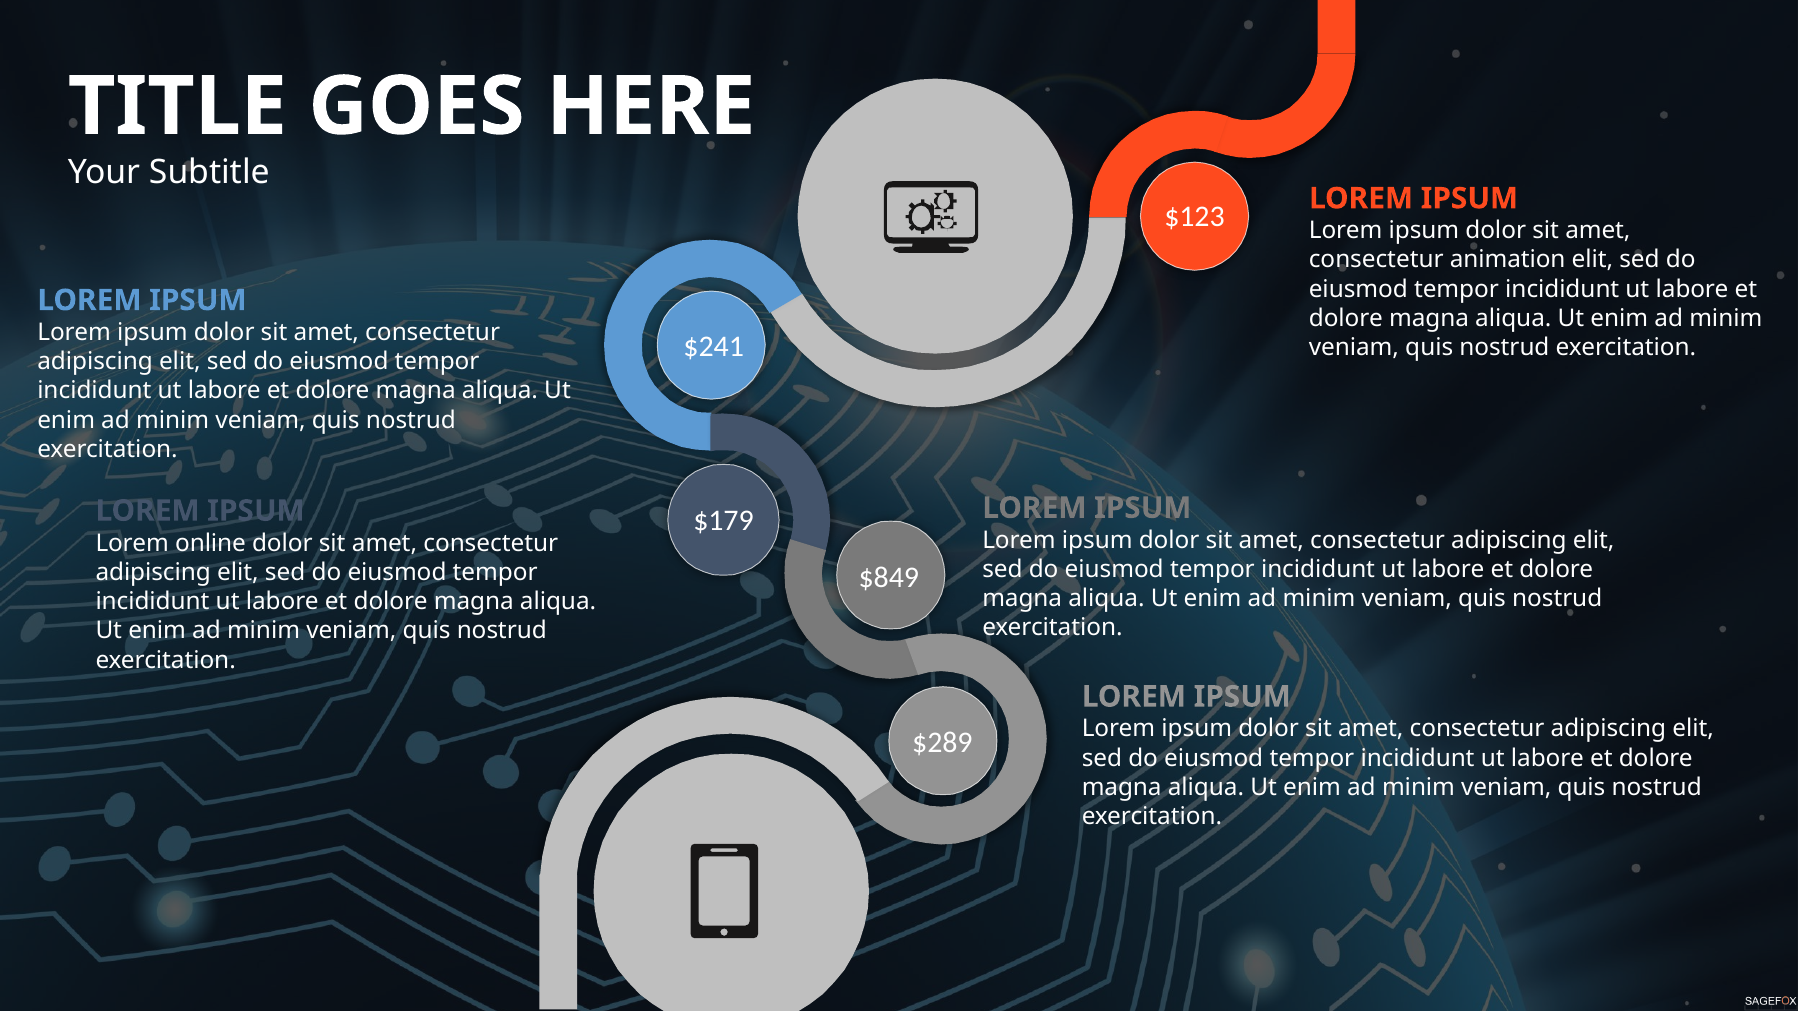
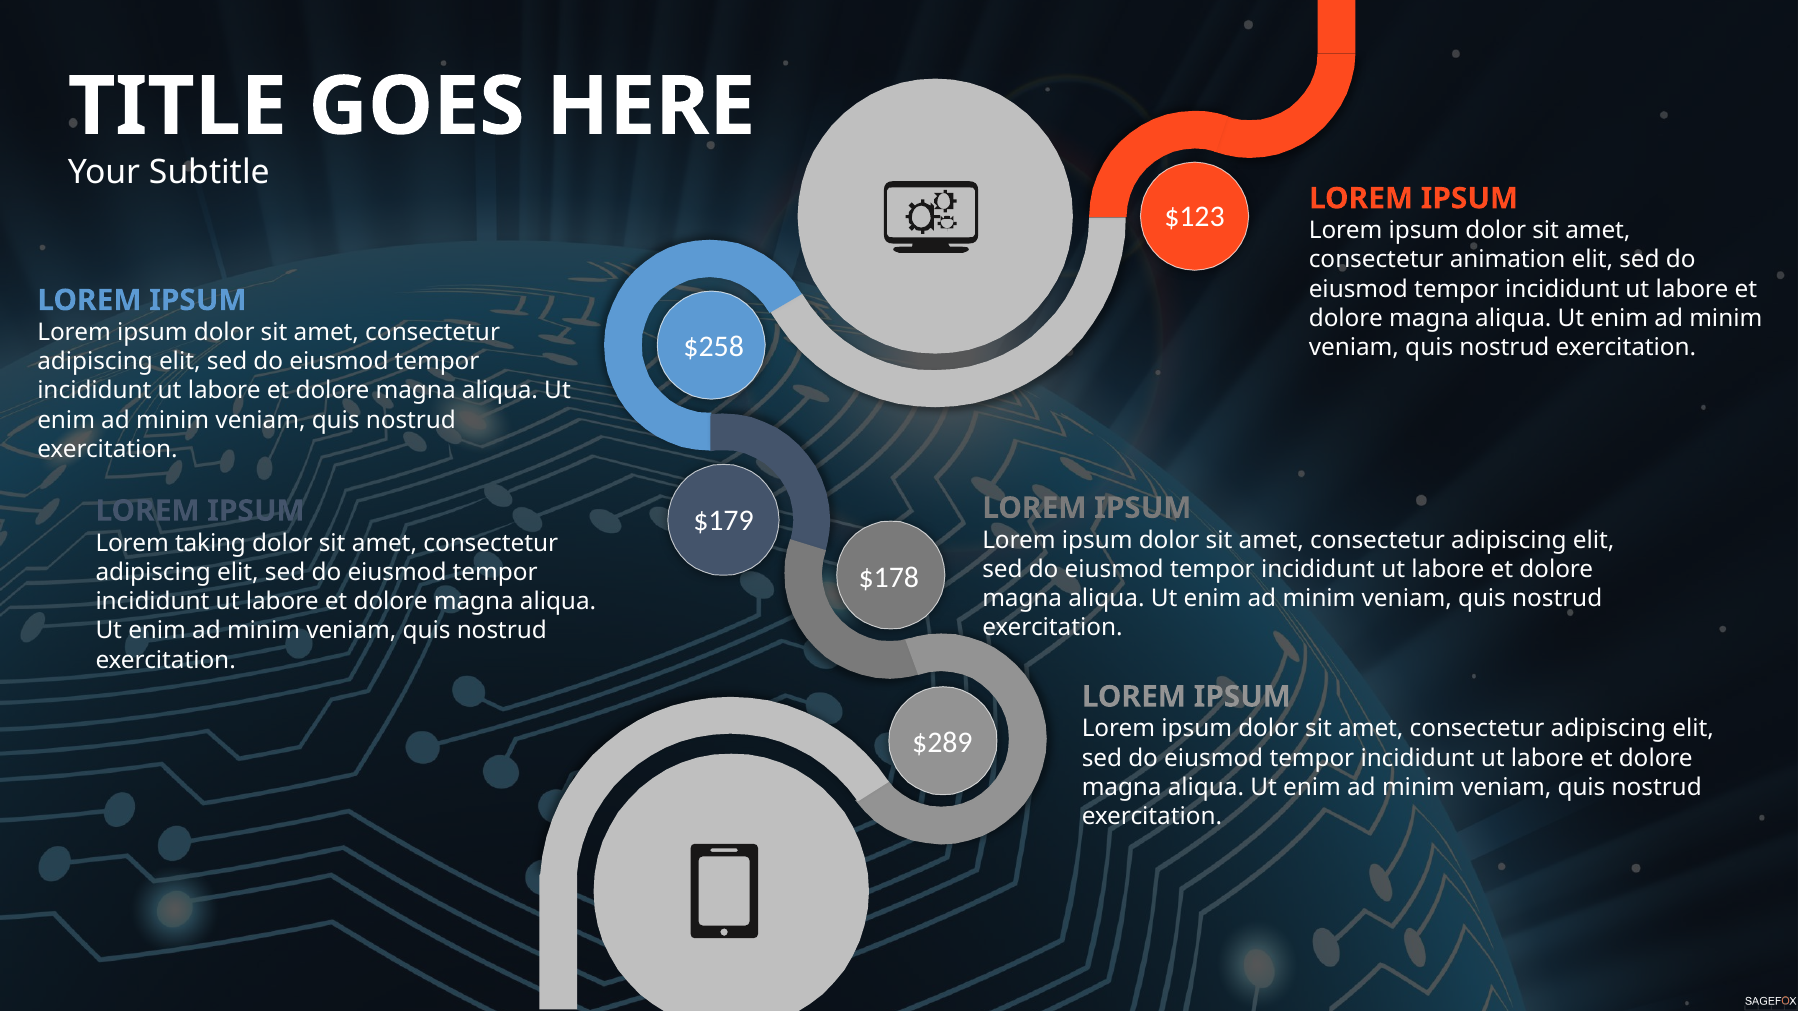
$241: $241 -> $258
online: online -> taking
$849: $849 -> $178
